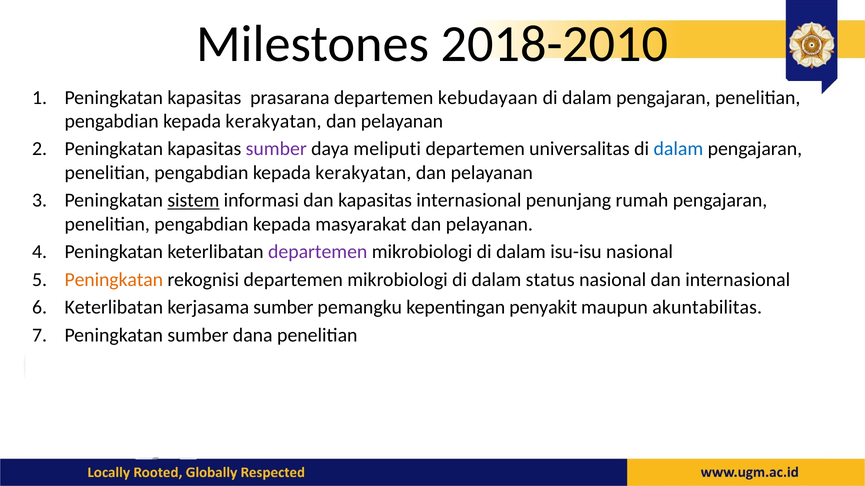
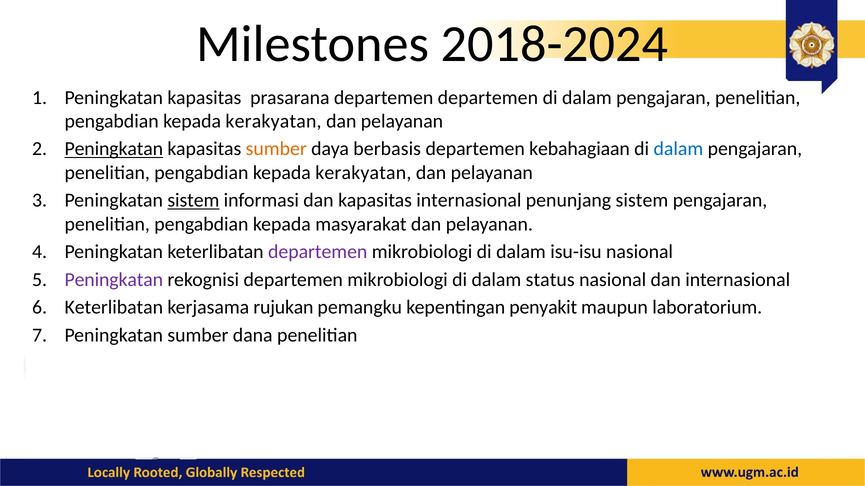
2018-2010: 2018-2010 -> 2018-2024
departemen kebudayaan: kebudayaan -> departemen
Peningkatan at (114, 149) underline: none -> present
sumber at (276, 149) colour: purple -> orange
meliputi: meliputi -> berbasis
universalitas: universalitas -> kebahagiaan
penunjang rumah: rumah -> sistem
Peningkatan at (114, 280) colour: orange -> purple
kerjasama sumber: sumber -> rujukan
akuntabilitas: akuntabilitas -> laboratorium
